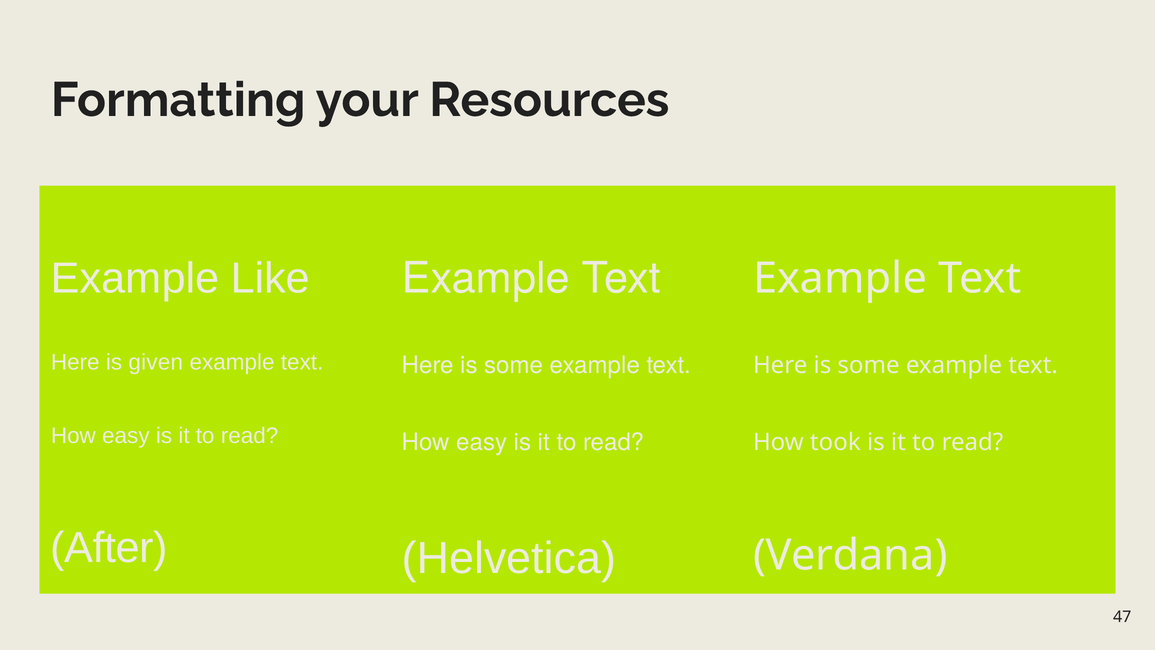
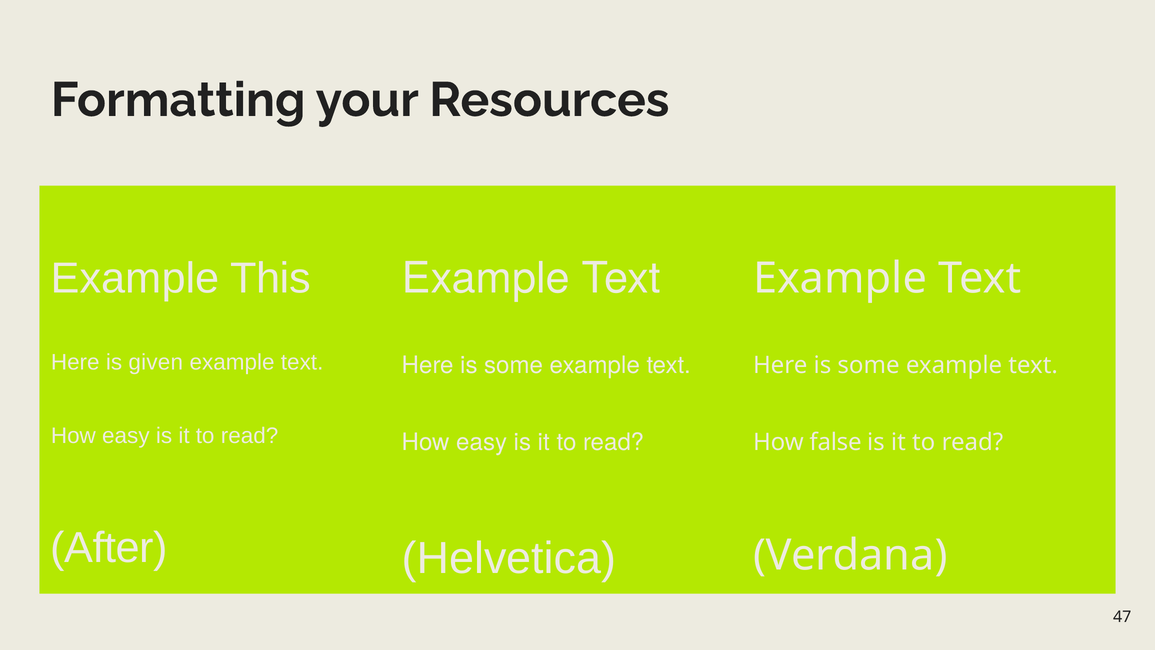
Like: Like -> This
took: took -> false
